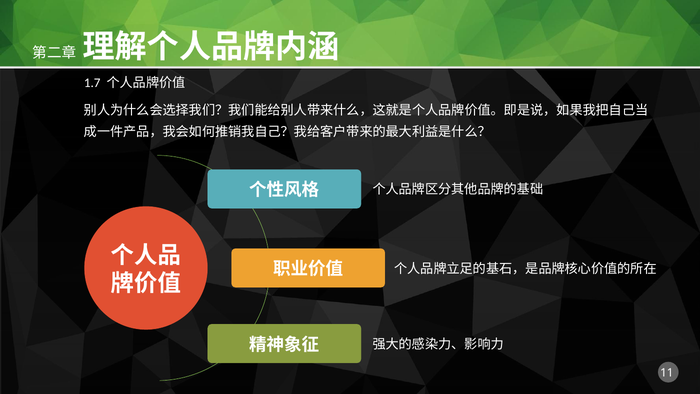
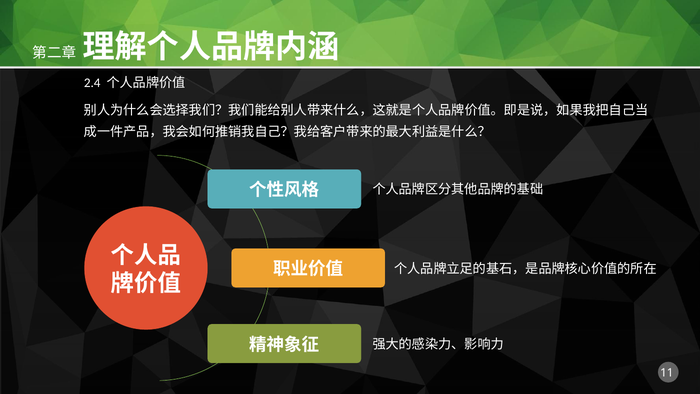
1.7: 1.7 -> 2.4
